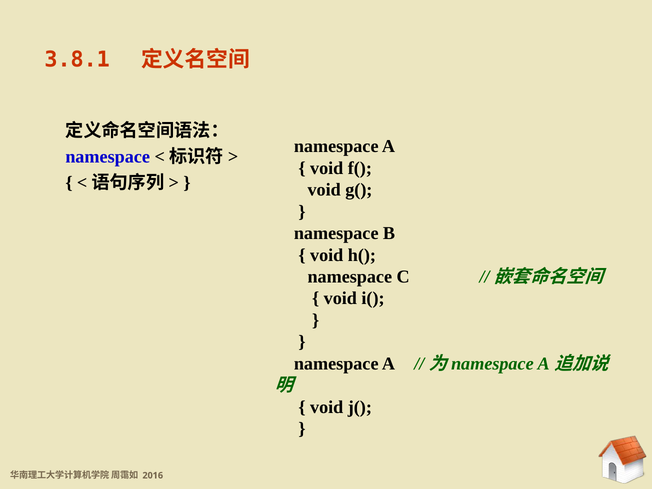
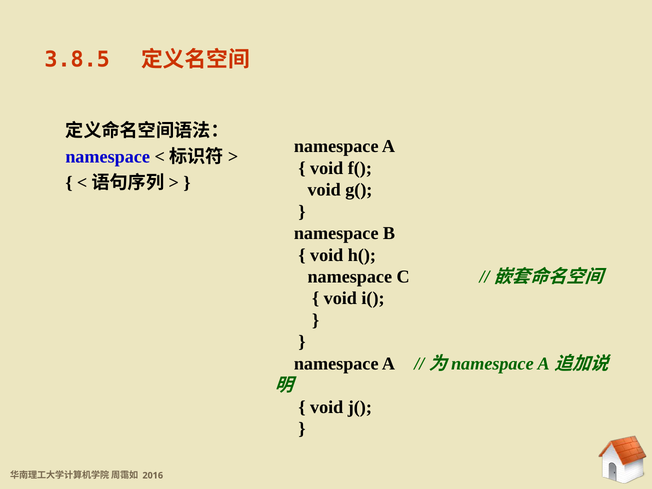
3.8.1: 3.8.1 -> 3.8.5
